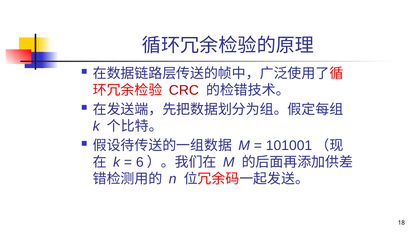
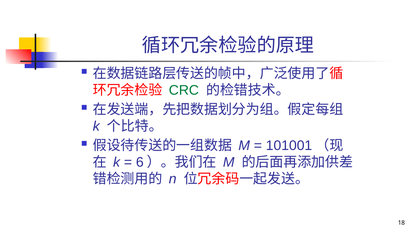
CRC colour: red -> green
